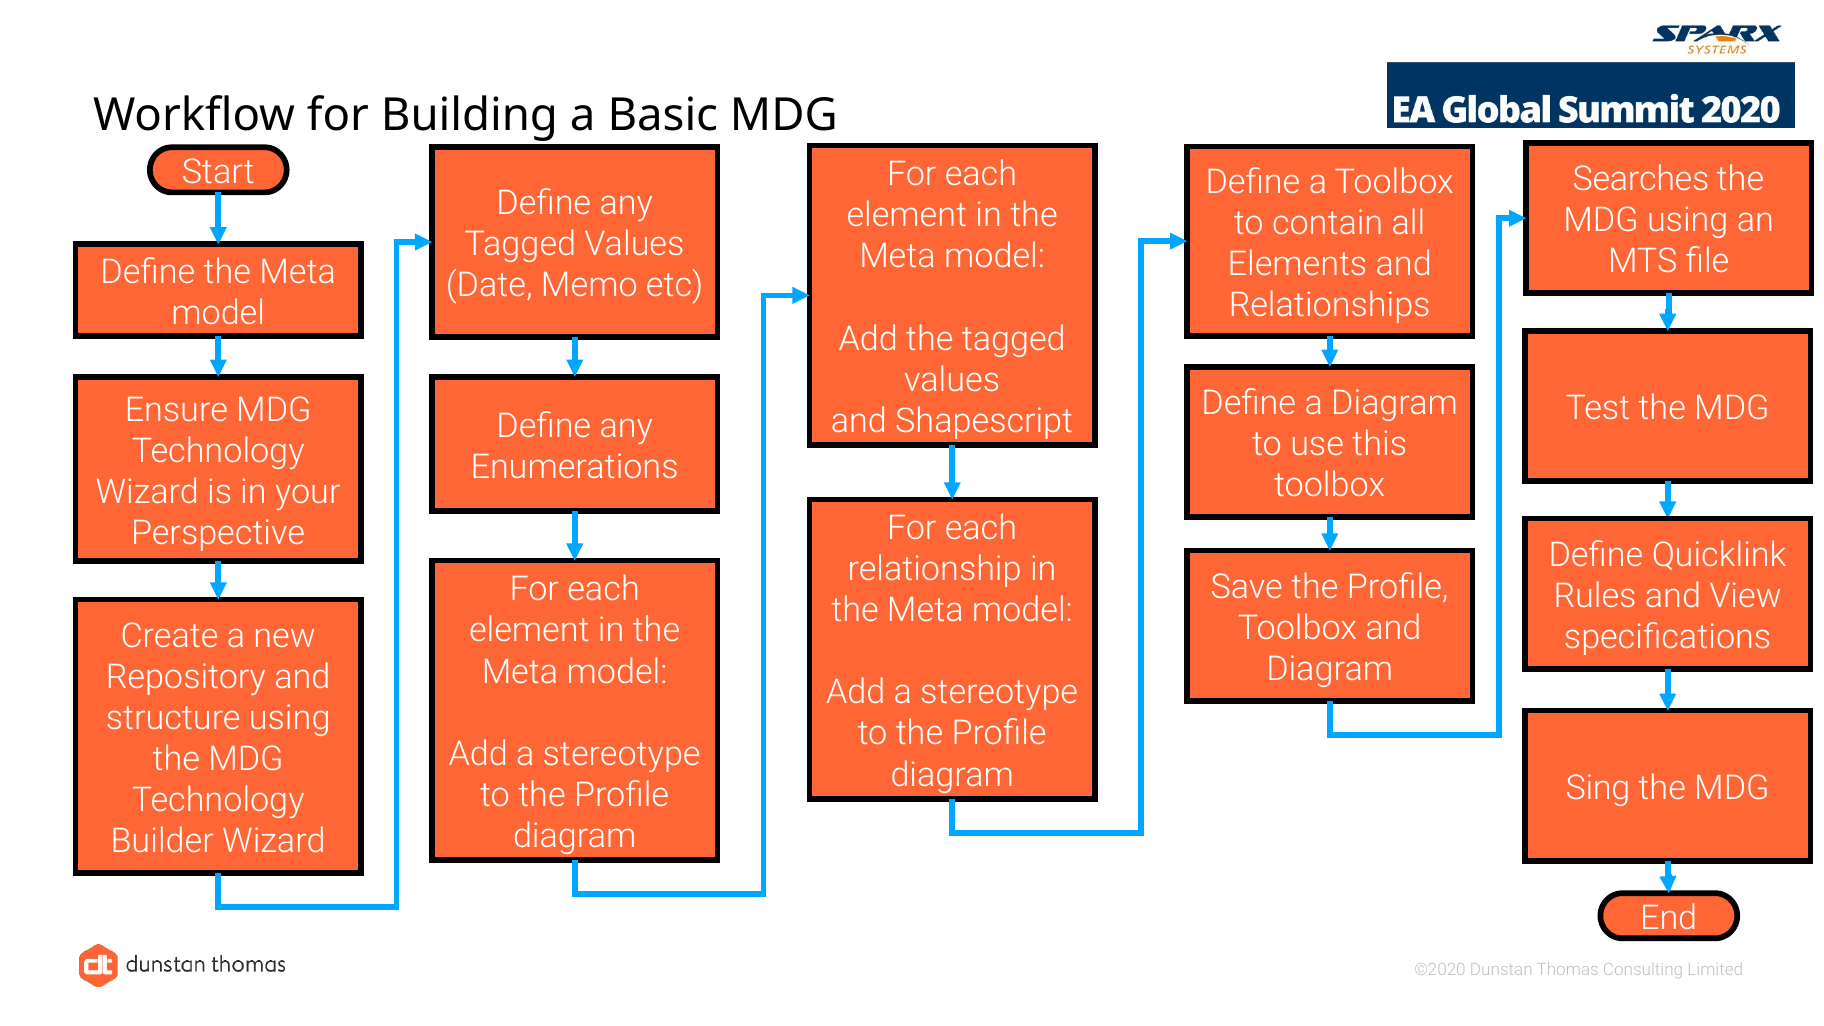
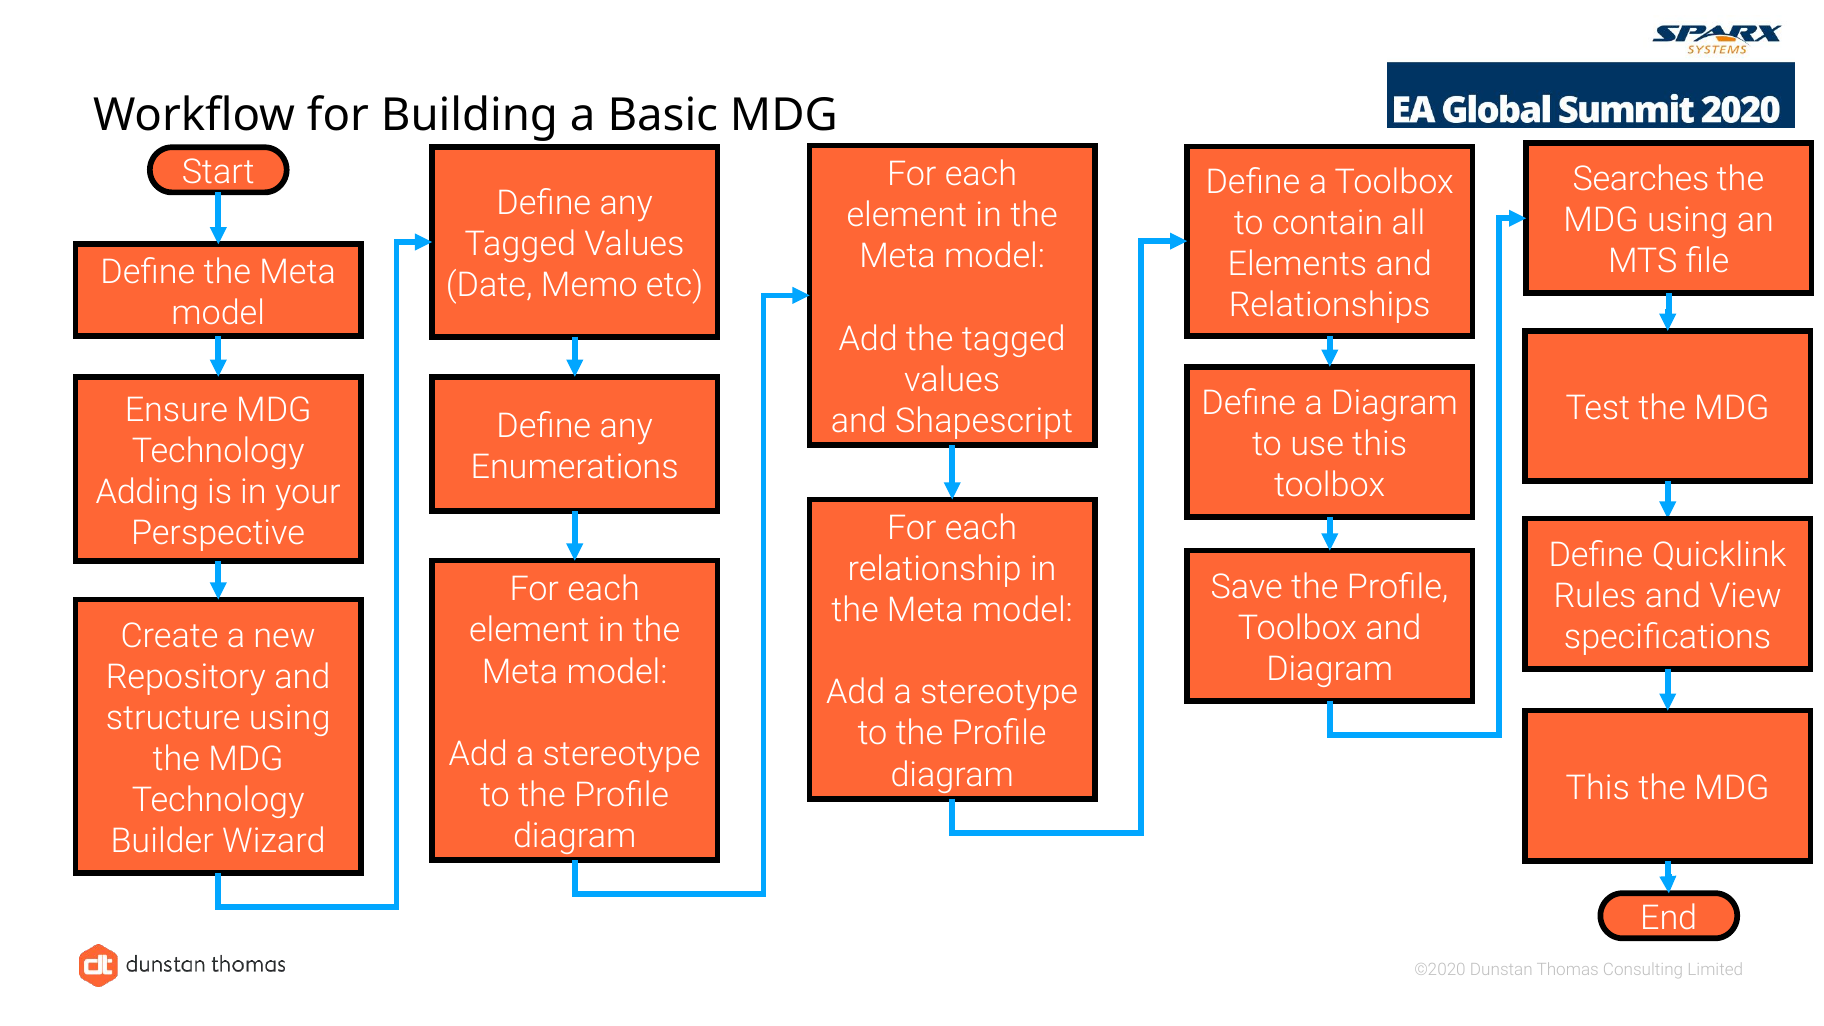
Wizard at (147, 492): Wizard -> Adding
Sing at (1598, 788): Sing -> This
